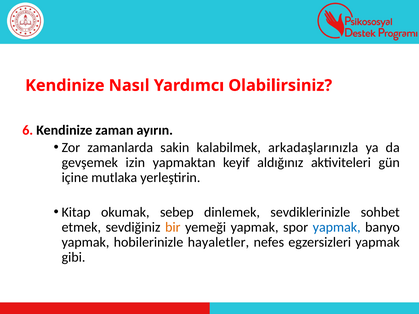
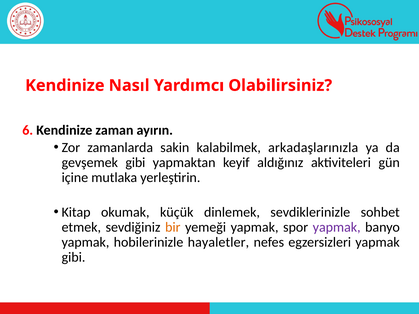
gevşemek izin: izin -> gibi
sebep: sebep -> küçük
yapmak at (337, 227) colour: blue -> purple
